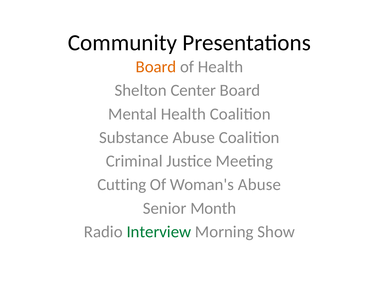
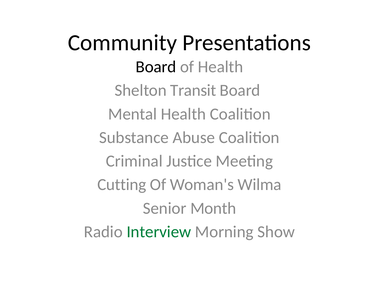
Board at (156, 67) colour: orange -> black
Center: Center -> Transit
Woman's Abuse: Abuse -> Wilma
